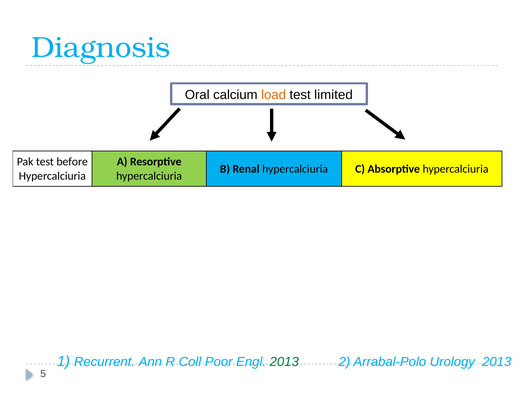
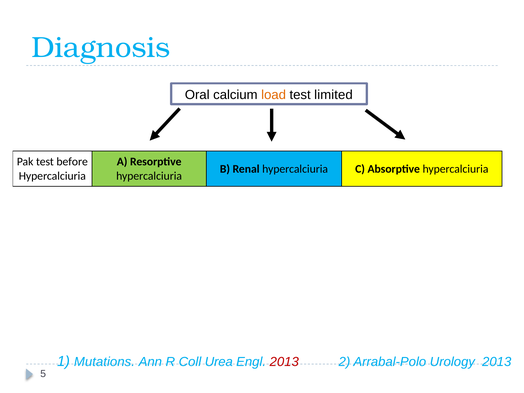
Recurrent: Recurrent -> Mutations
Poor: Poor -> Urea
2013 at (284, 362) colour: green -> red
